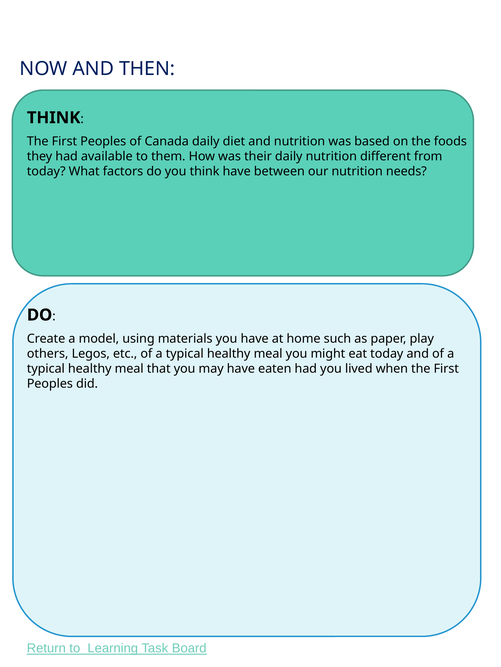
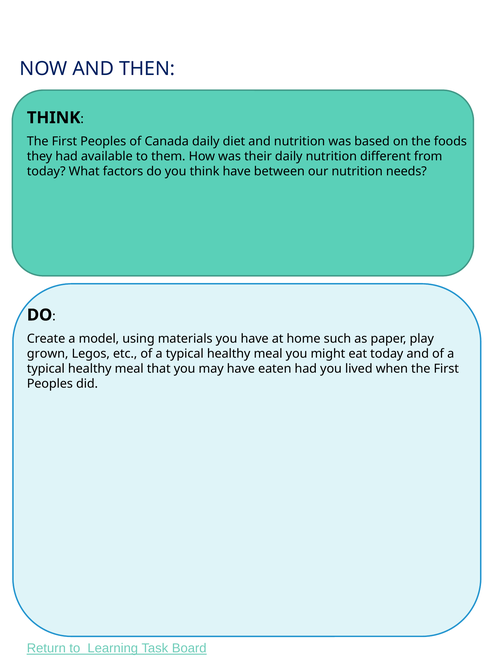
others: others -> grown
